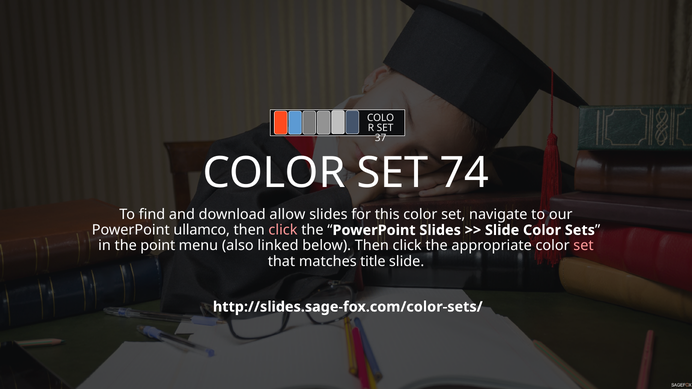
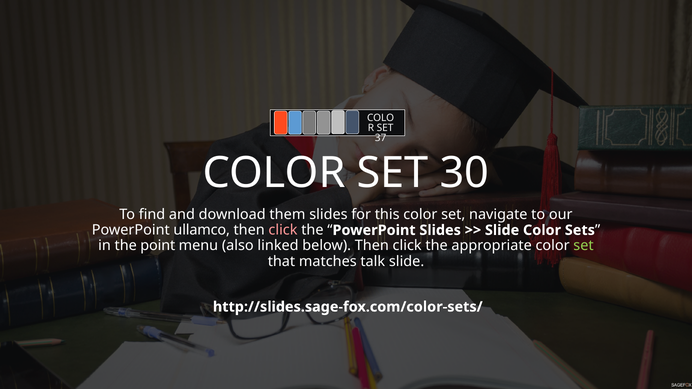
74: 74 -> 30
allow: allow -> them
set at (583, 246) colour: pink -> light green
title: title -> talk
